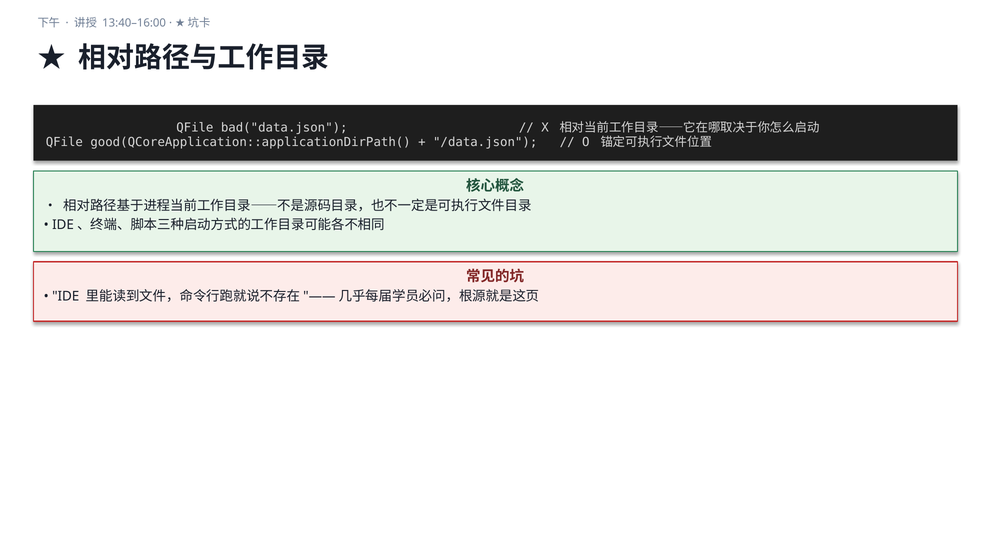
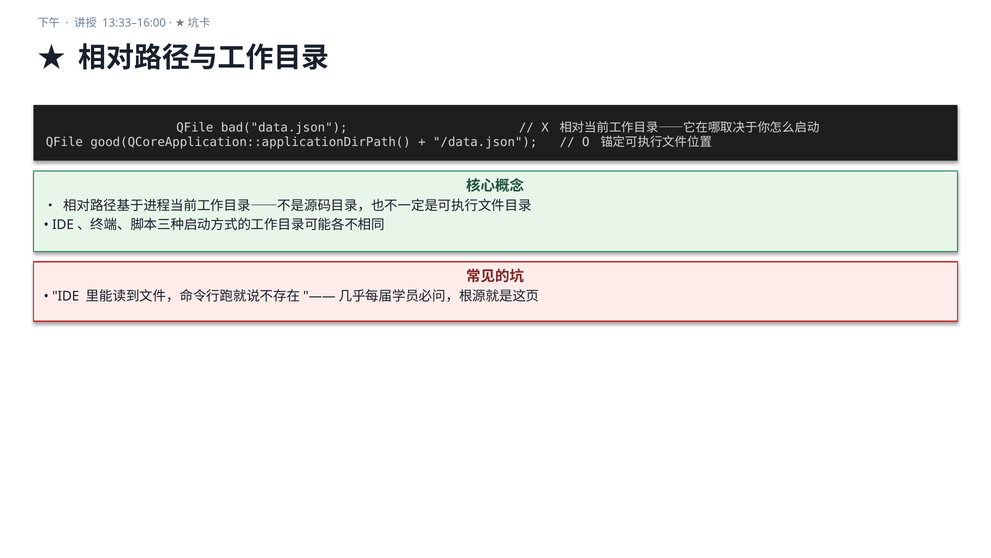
13:40–16:00: 13:40–16:00 -> 13:33–16:00
